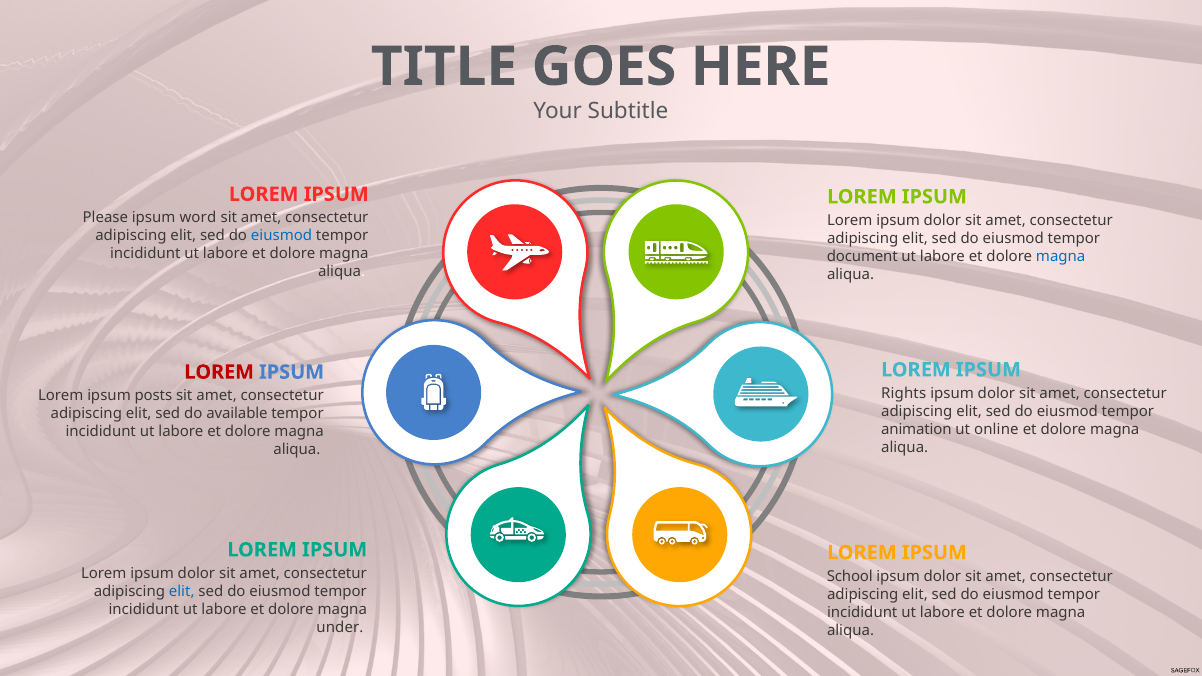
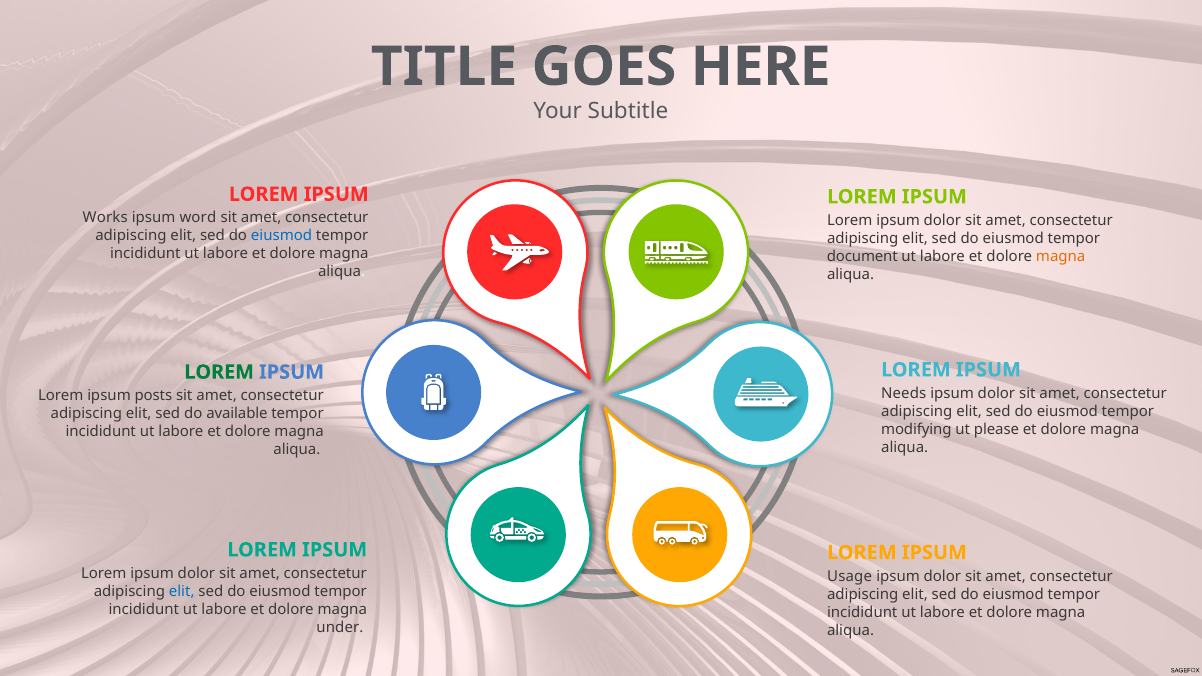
Please: Please -> Works
magna at (1061, 257) colour: blue -> orange
LOREM at (219, 372) colour: red -> green
Rights: Rights -> Needs
animation: animation -> modifying
online: online -> please
School: School -> Usage
